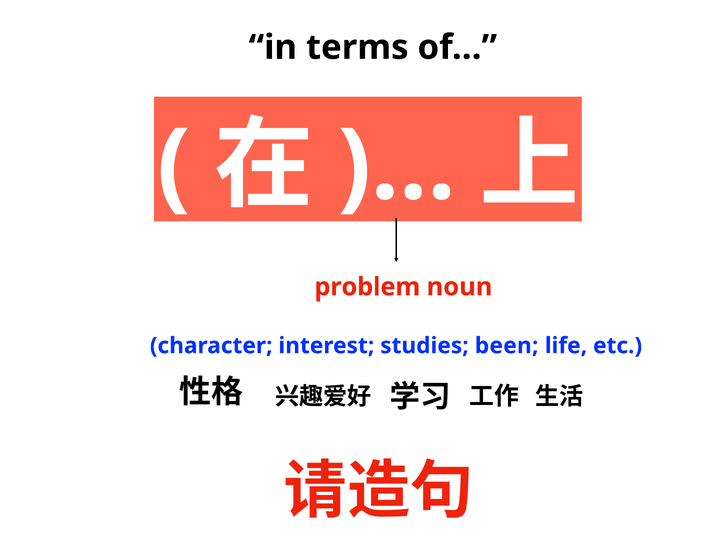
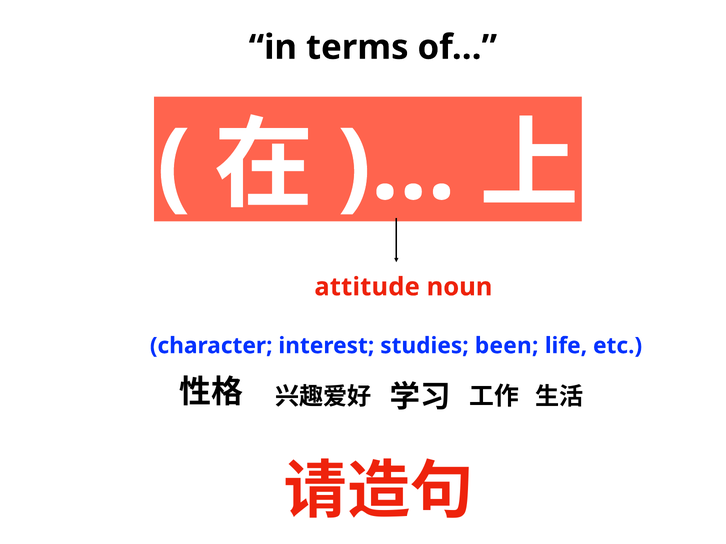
problem: problem -> attitude
